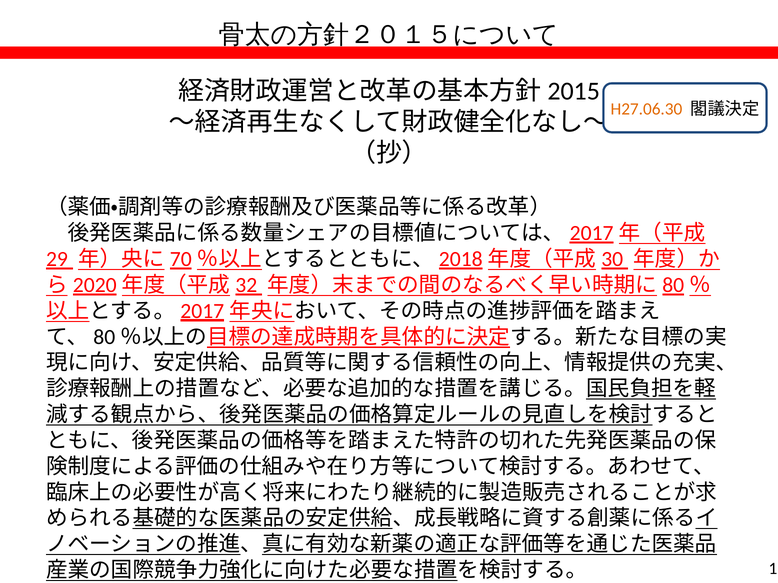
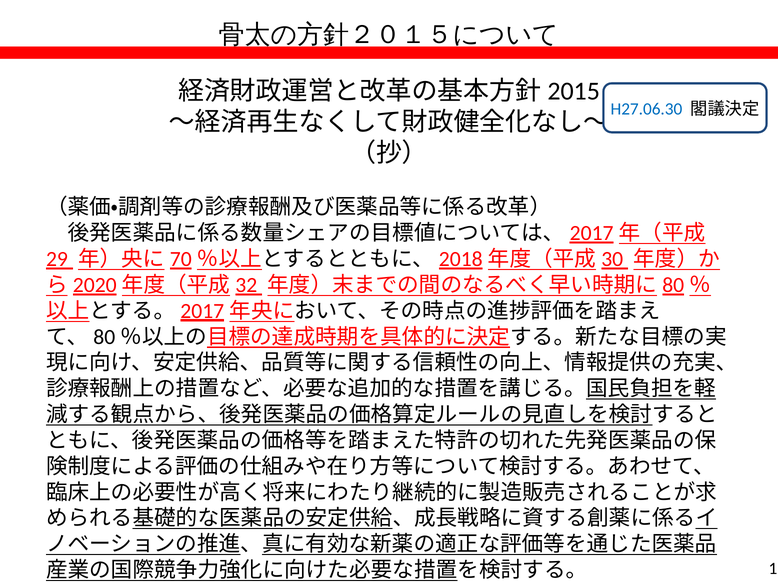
H27.06.30 colour: orange -> blue
